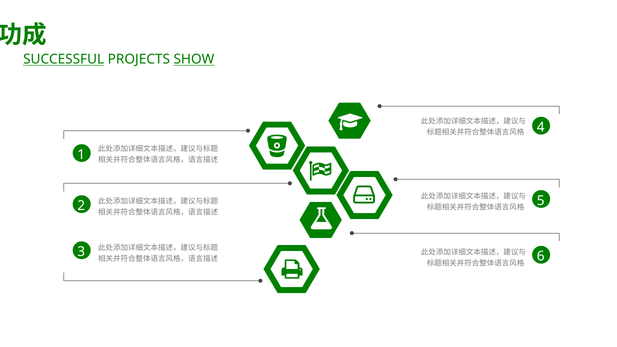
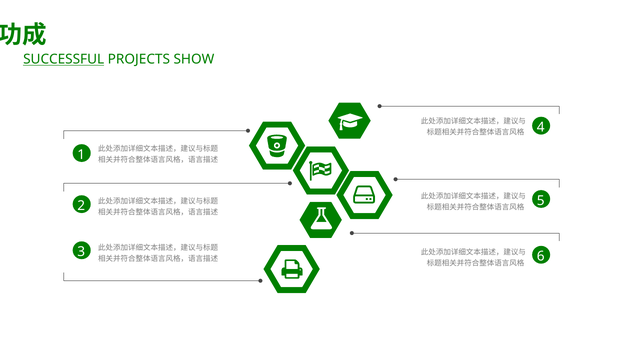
SHOW underline: present -> none
